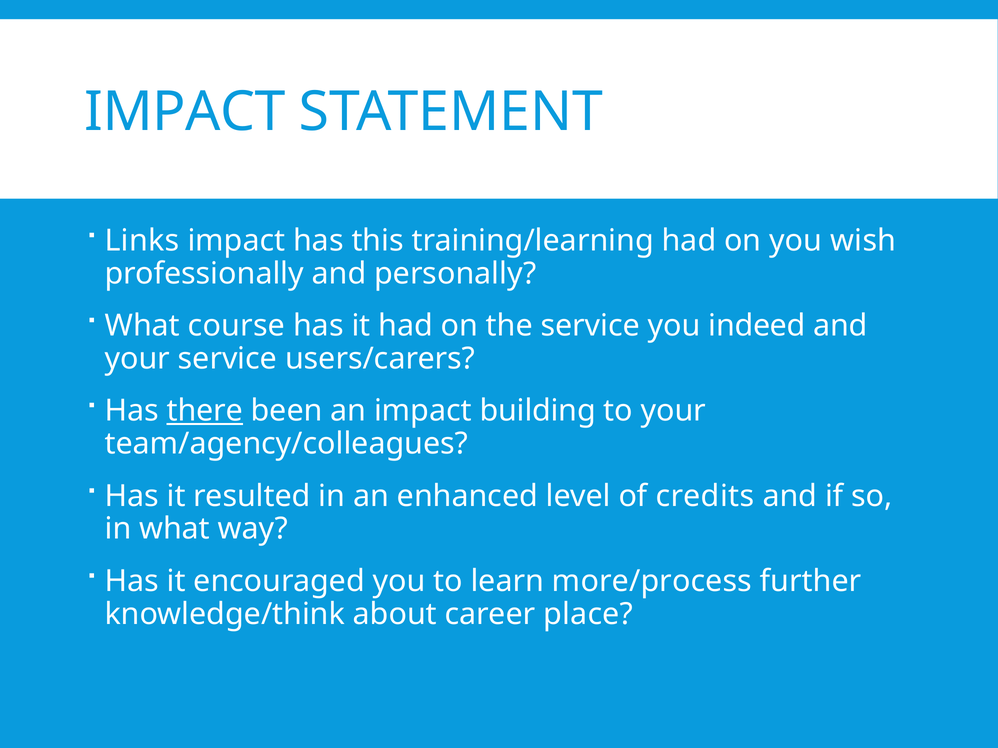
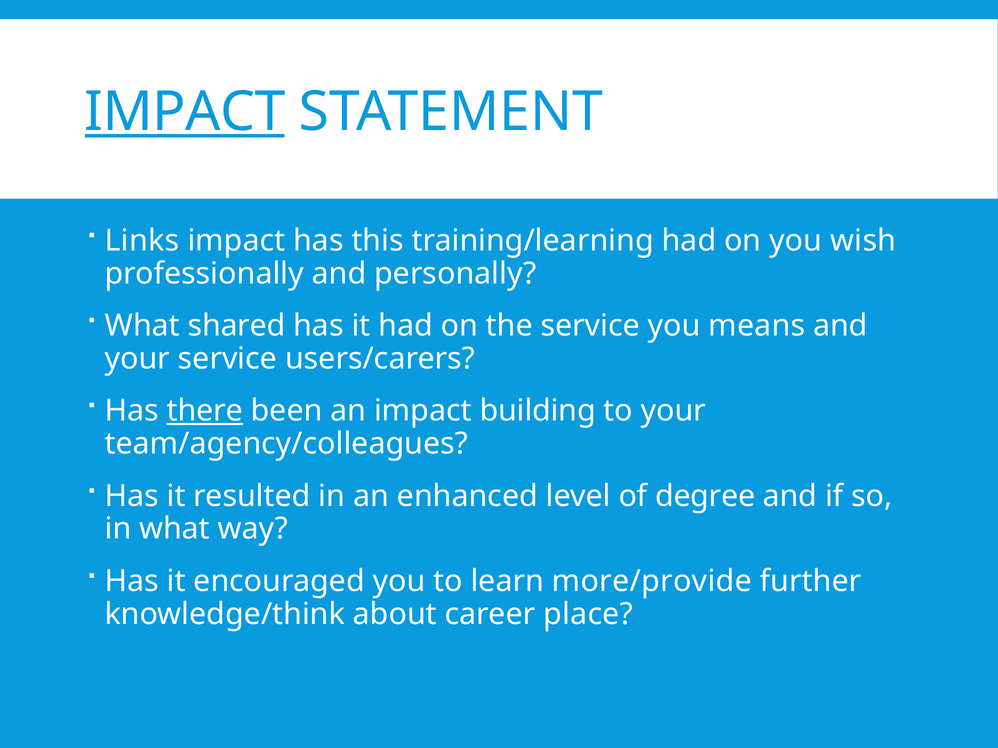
IMPACT at (185, 112) underline: none -> present
course: course -> shared
indeed: indeed -> means
credits: credits -> degree
more/process: more/process -> more/provide
